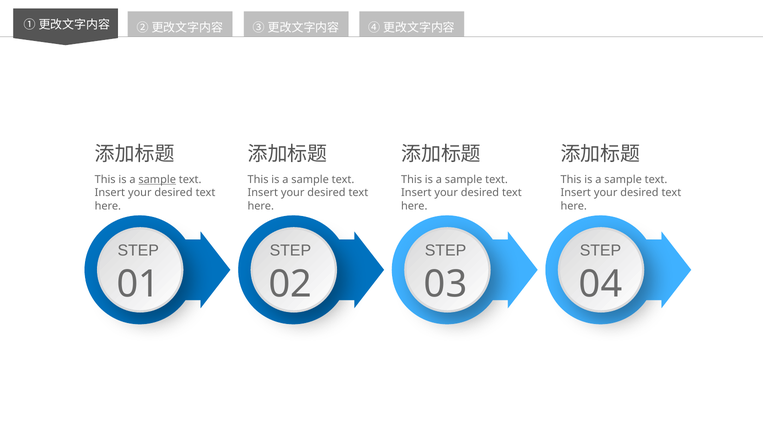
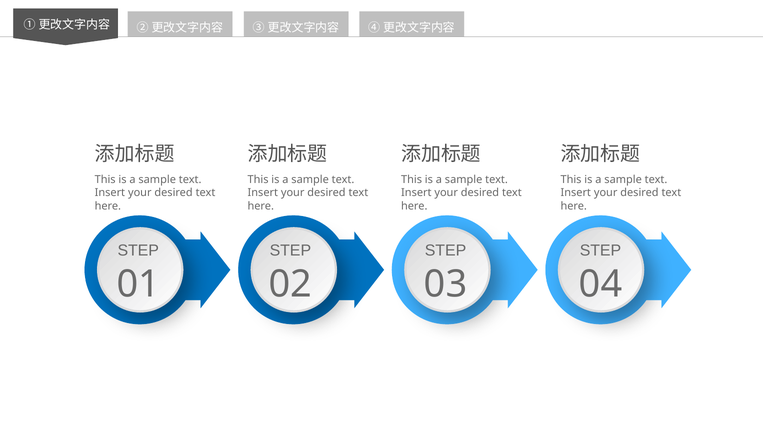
sample at (157, 179) underline: present -> none
